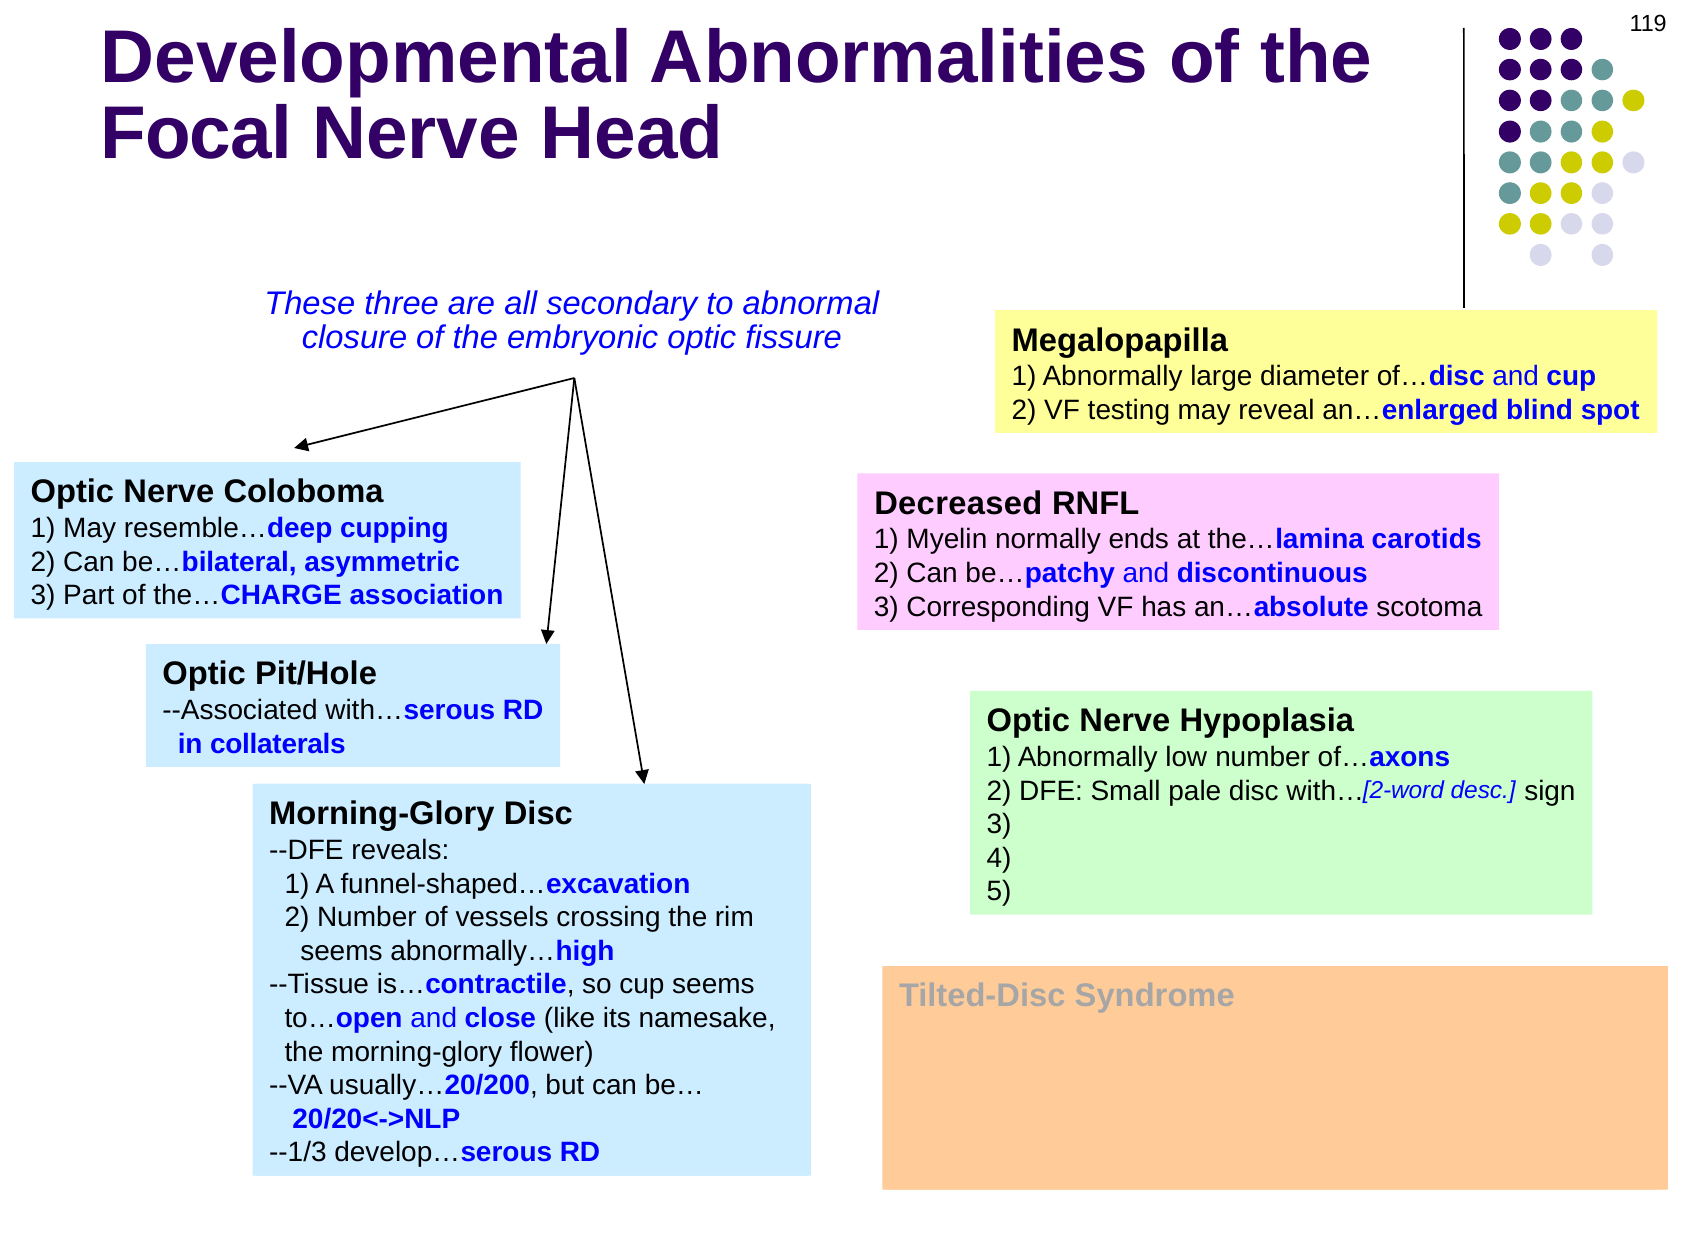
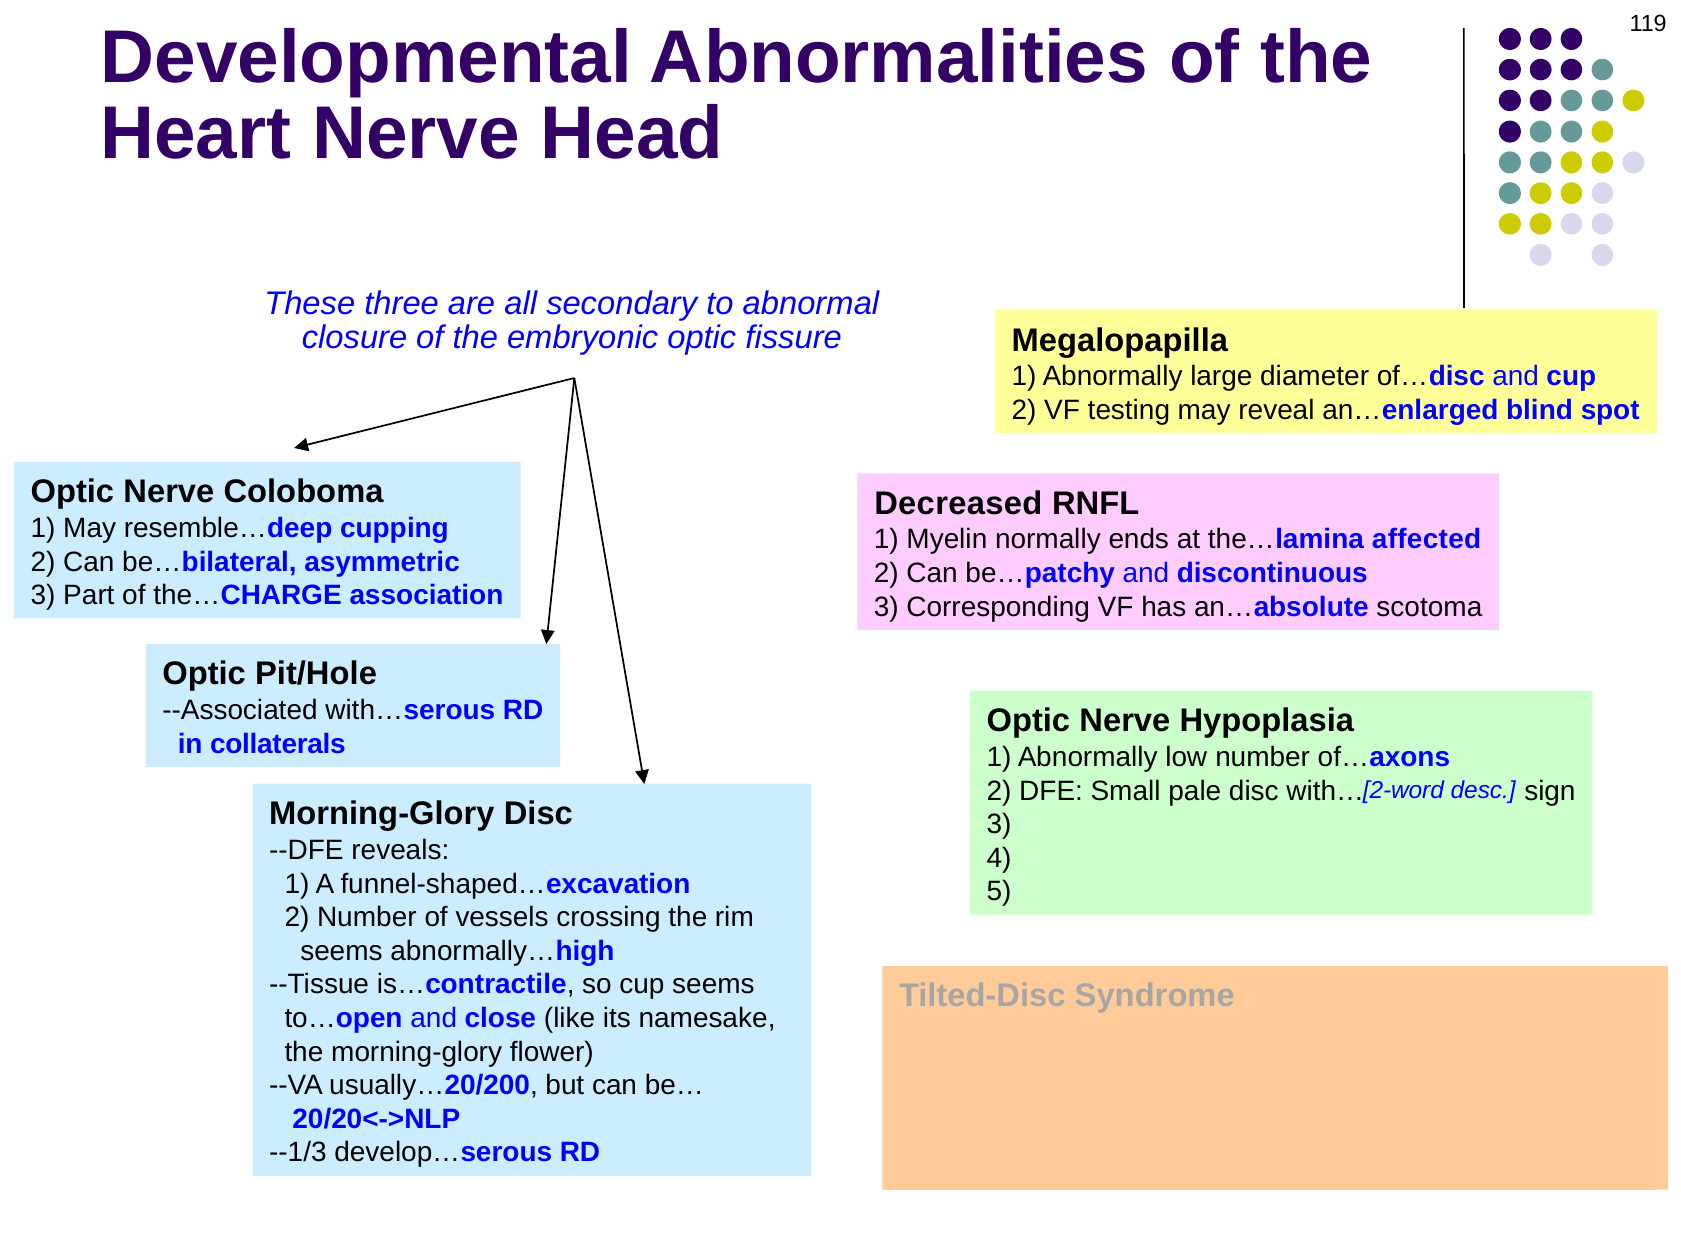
Focal: Focal -> Heart
carotids: carotids -> affected
